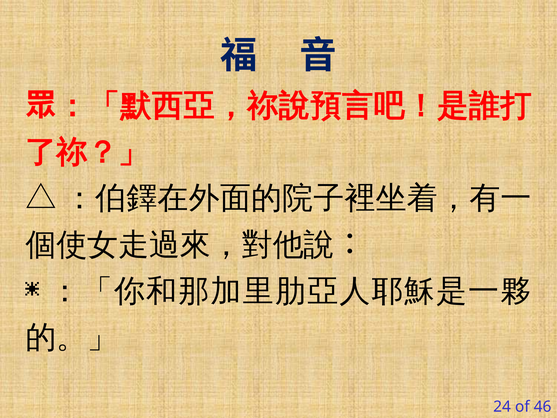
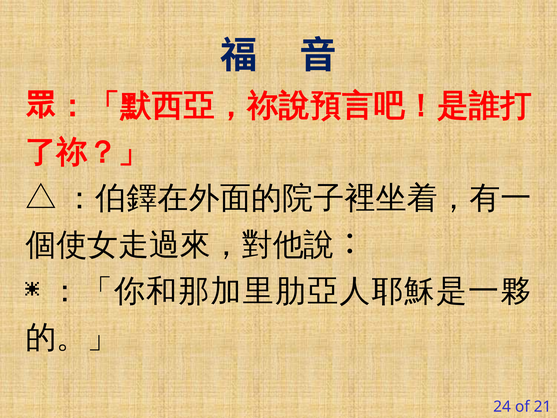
46: 46 -> 21
